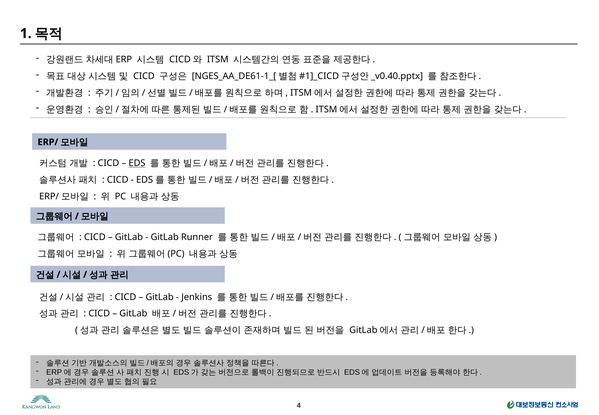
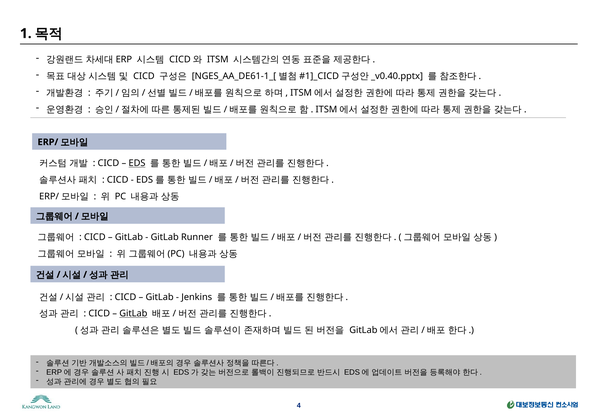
GitLab at (133, 313) underline: none -> present
